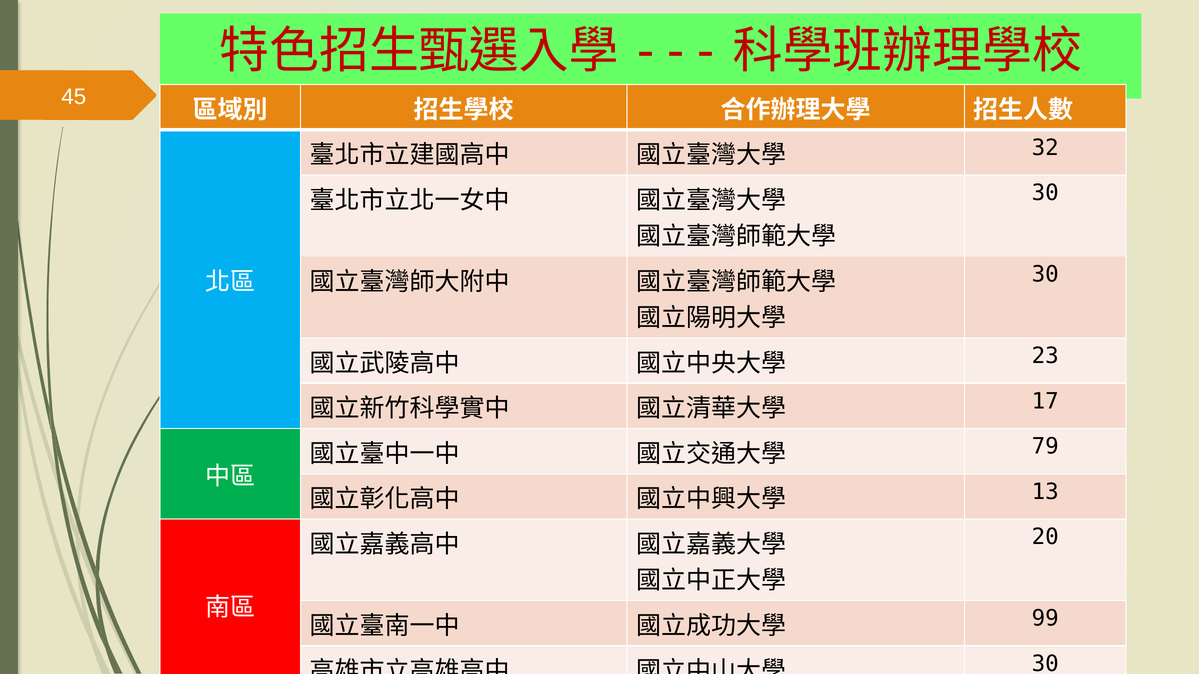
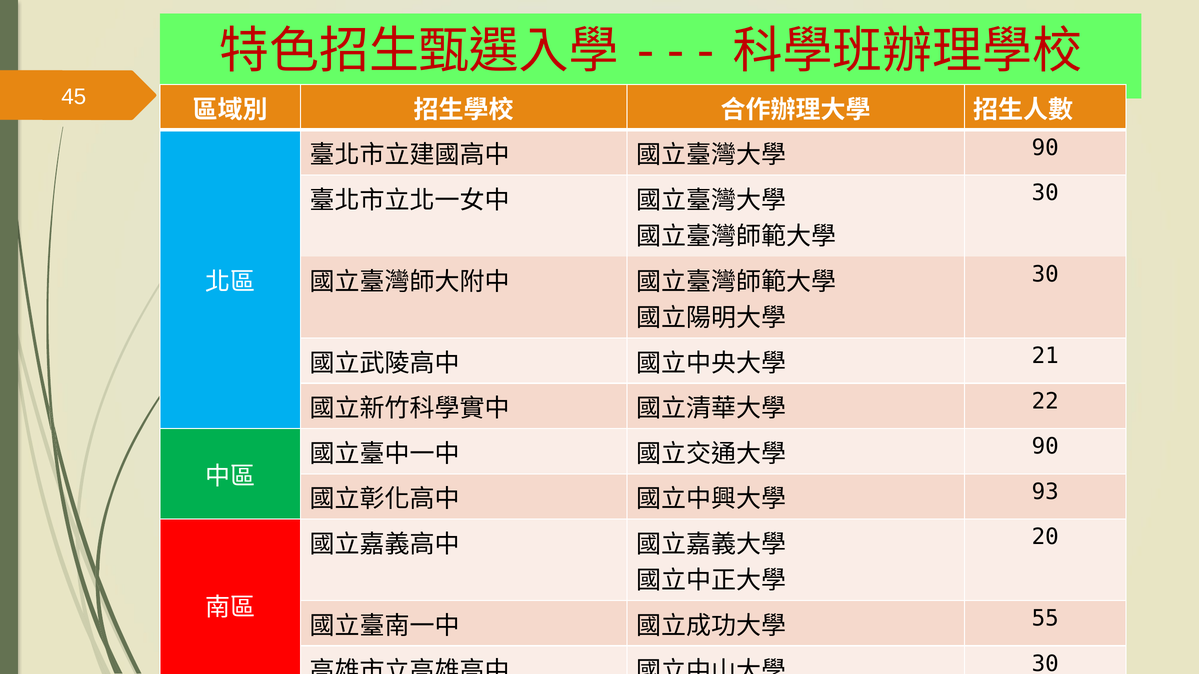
32 at (1045, 148): 32 -> 90
23: 23 -> 21
17: 17 -> 22
79 at (1045, 447): 79 -> 90
13: 13 -> 93
99: 99 -> 55
